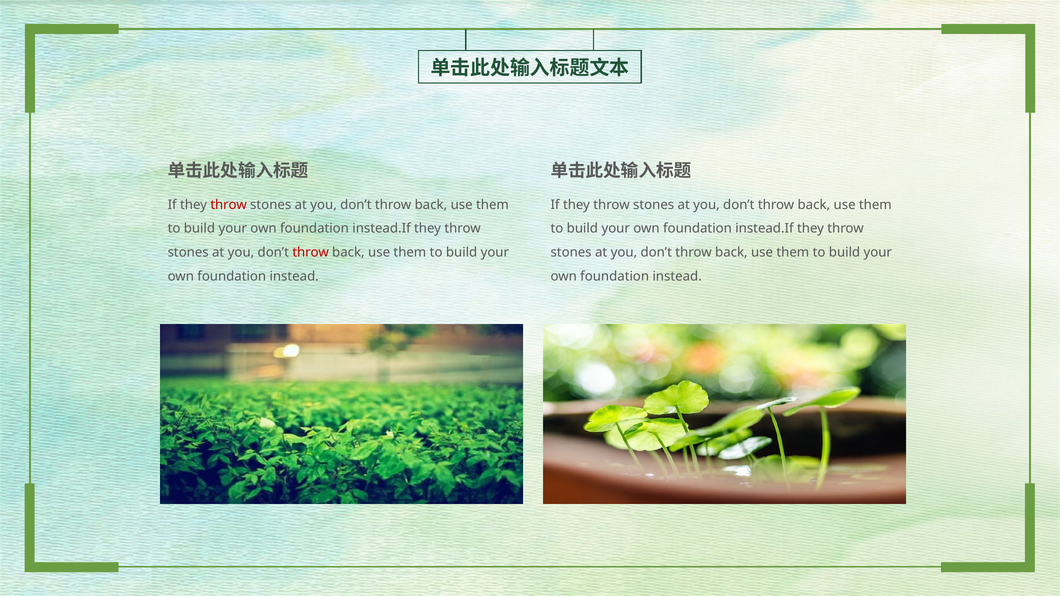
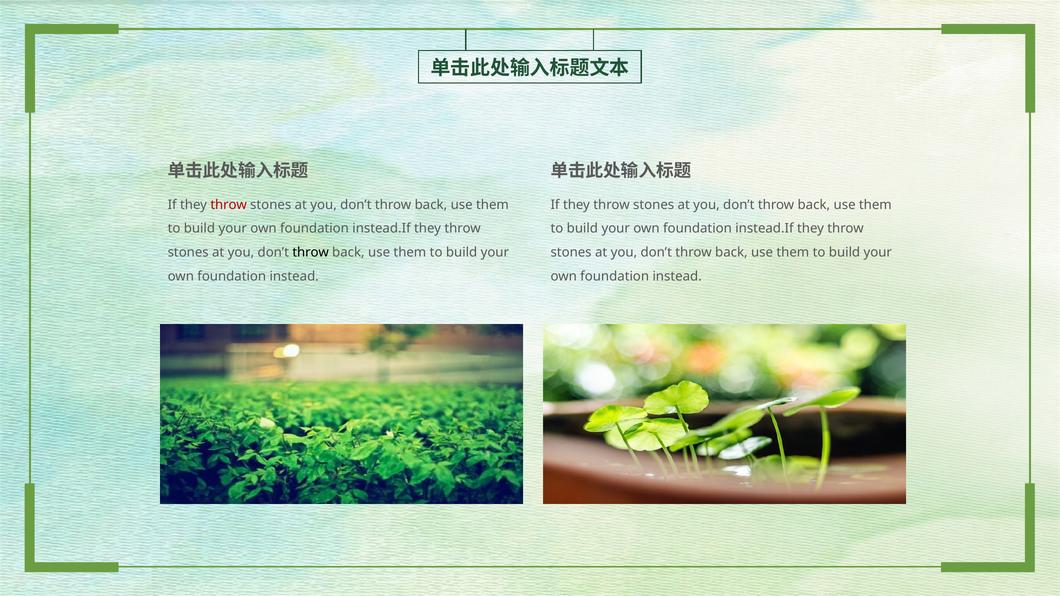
throw at (311, 252) colour: red -> black
